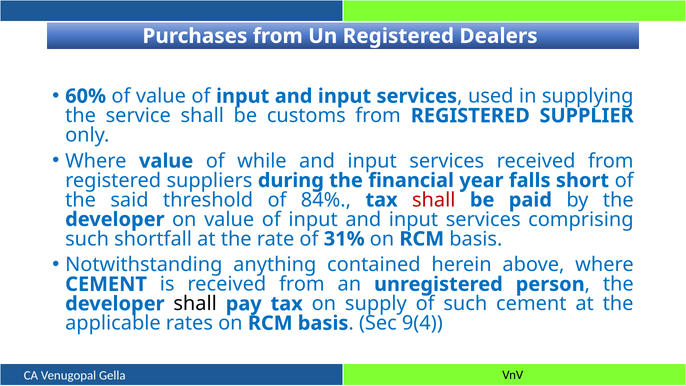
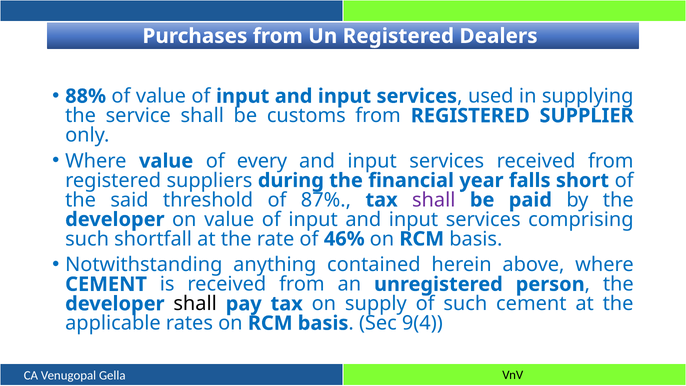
60%: 60% -> 88%
while: while -> every
84%: 84% -> 87%
shall at (434, 200) colour: red -> purple
31%: 31% -> 46%
